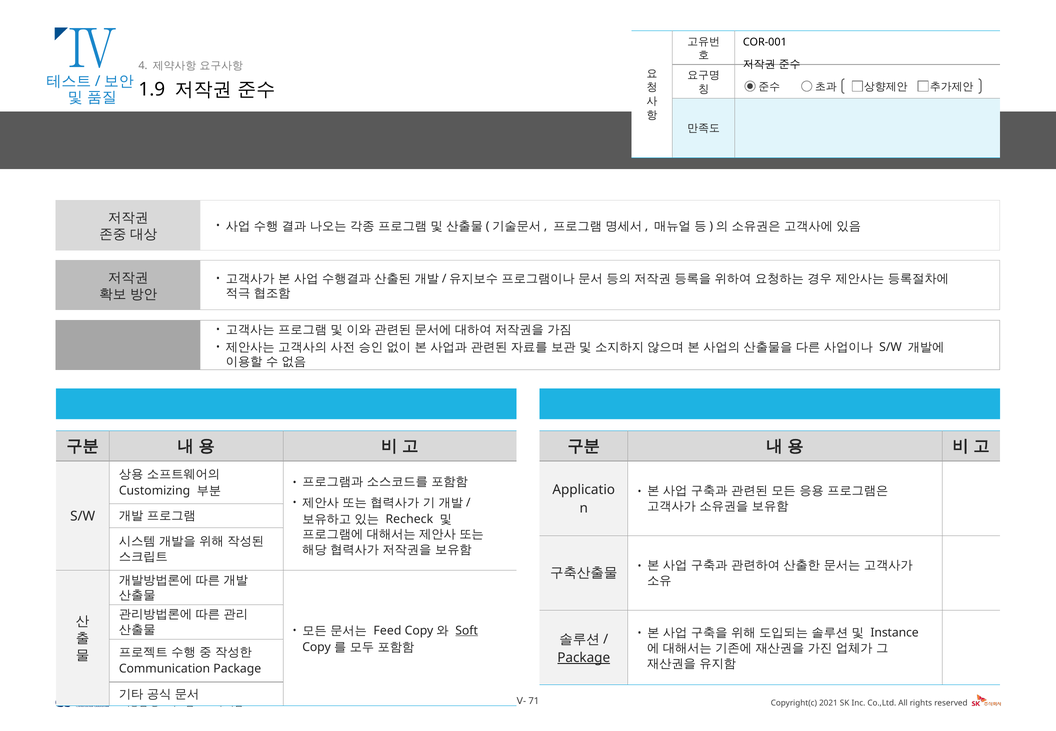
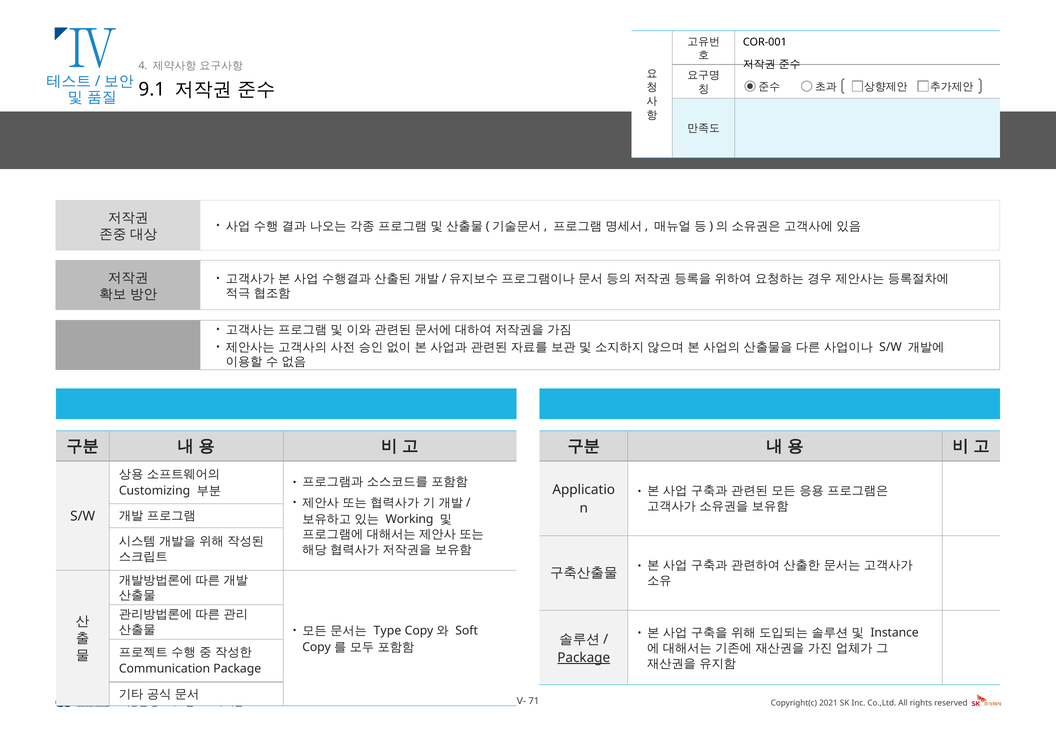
1.9: 1.9 -> 9.1
Recheck: Recheck -> Working
Feed: Feed -> Type
Soft underline: present -> none
